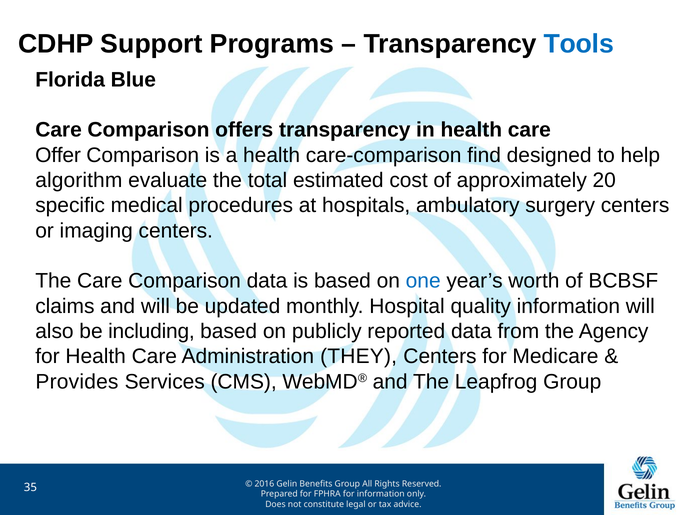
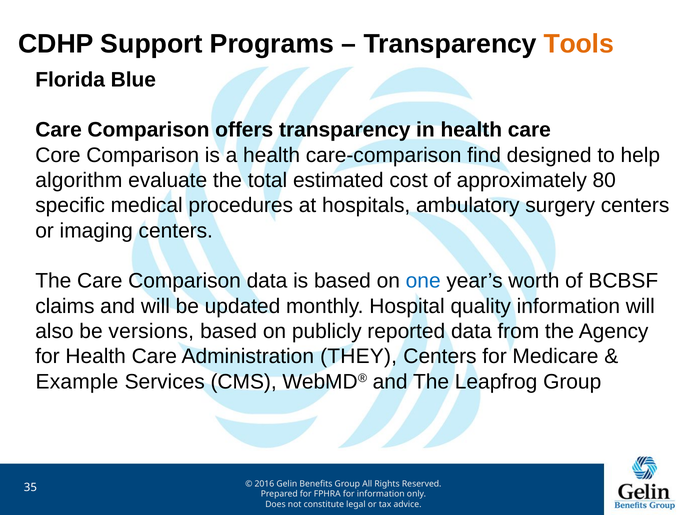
Tools colour: blue -> orange
Offer: Offer -> Core
20: 20 -> 80
including: including -> versions
Provides: Provides -> Example
